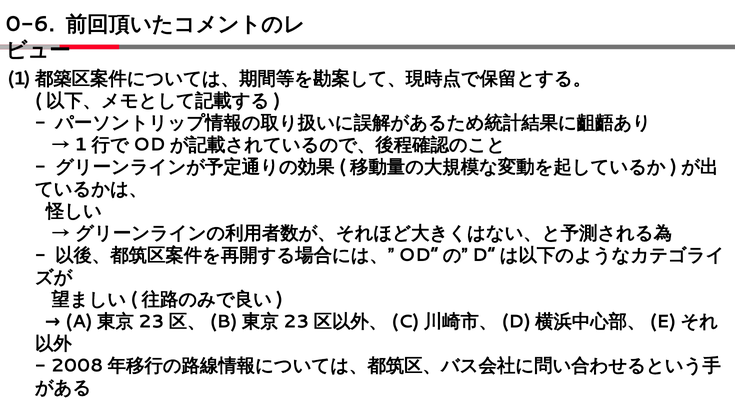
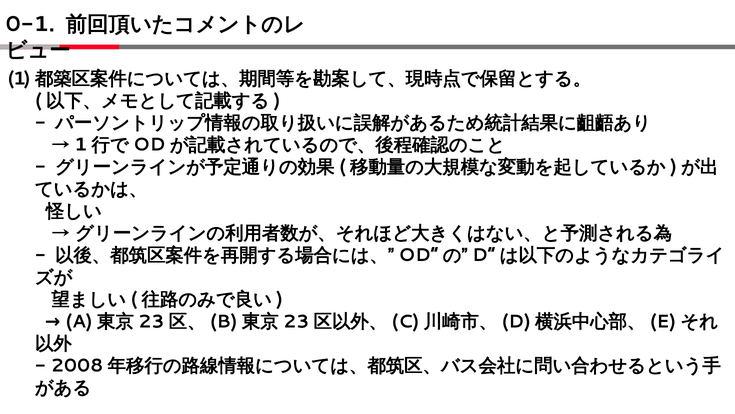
0-6: 0-6 -> 0-1
